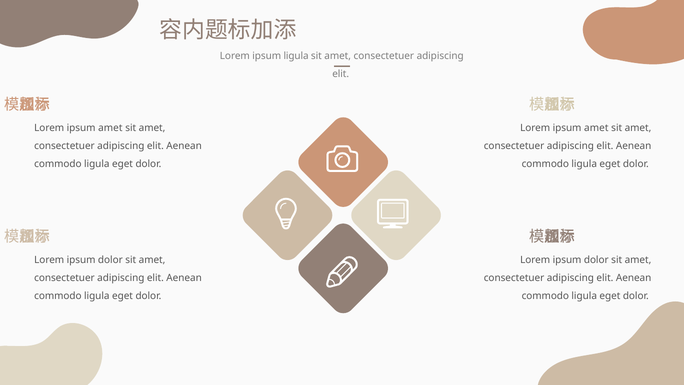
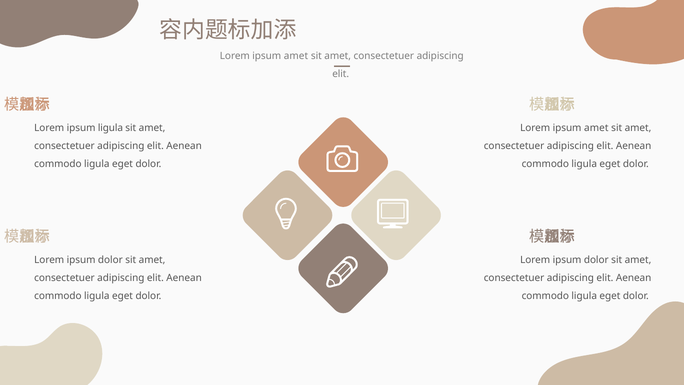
ligula at (296, 56): ligula -> amet
amet at (110, 128): amet -> ligula
